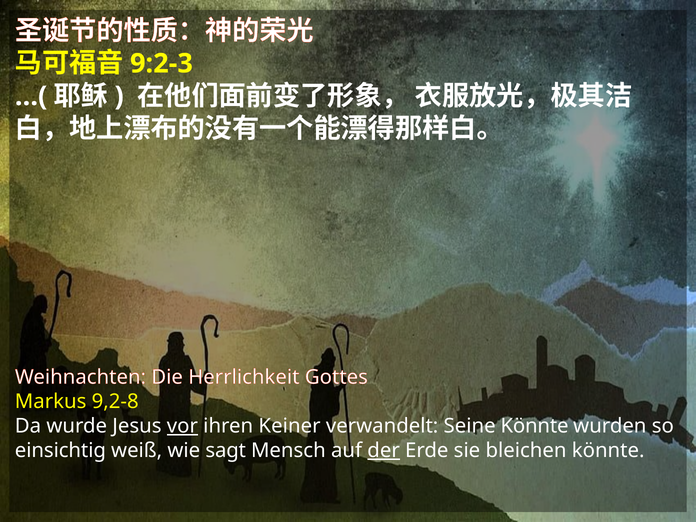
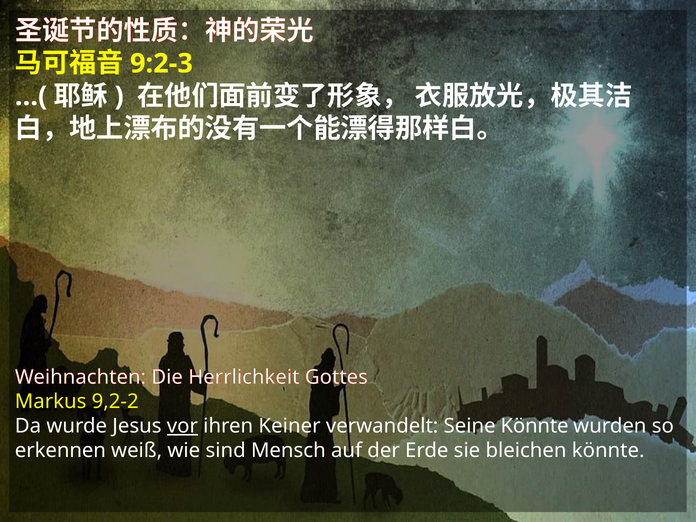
9,2-8: 9,2-8 -> 9,2-2
einsichtig: einsichtig -> erkennen
sagt: sagt -> sind
der underline: present -> none
